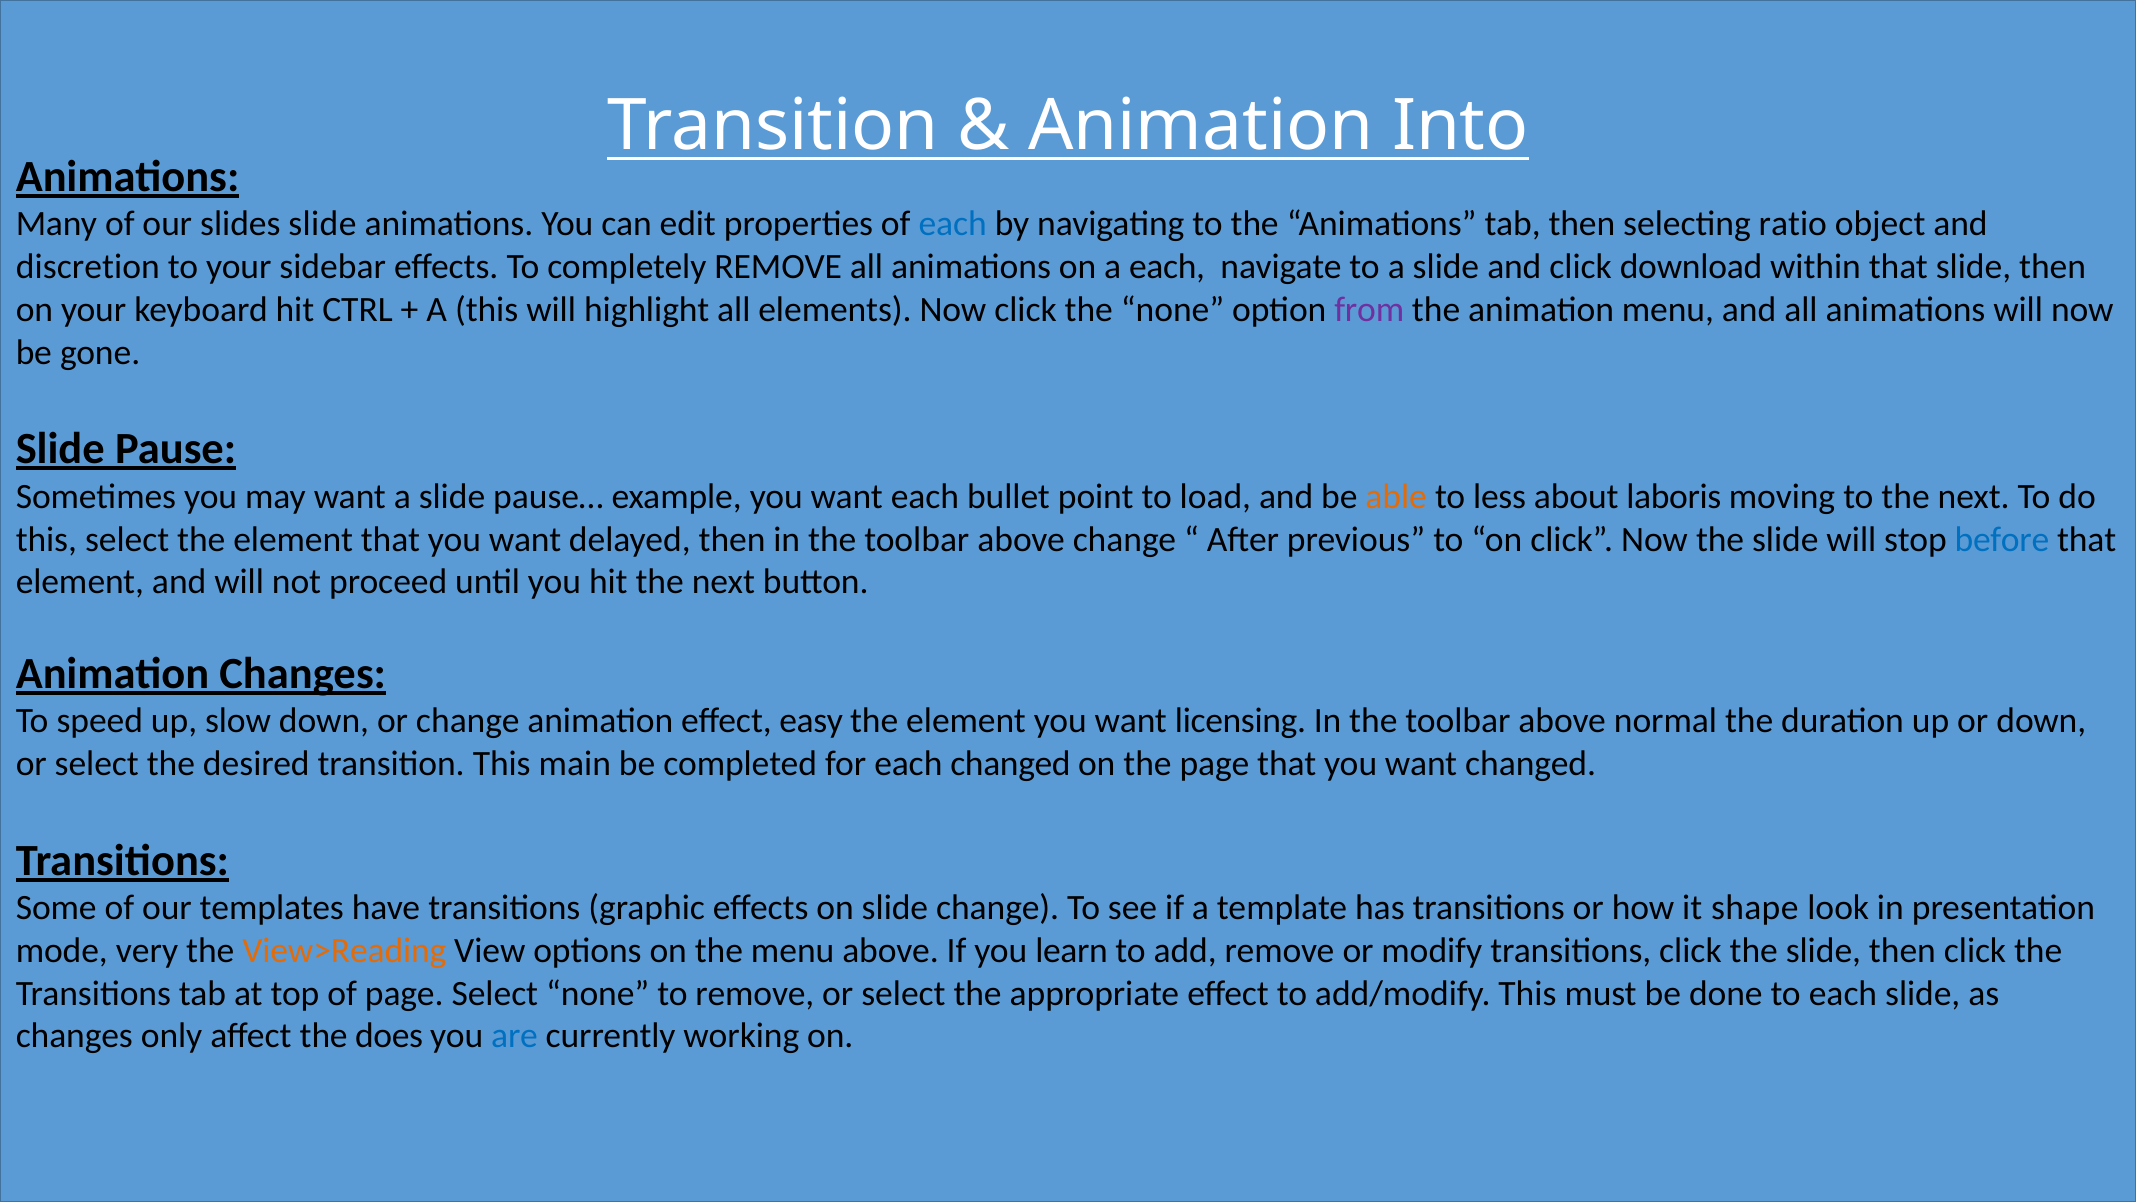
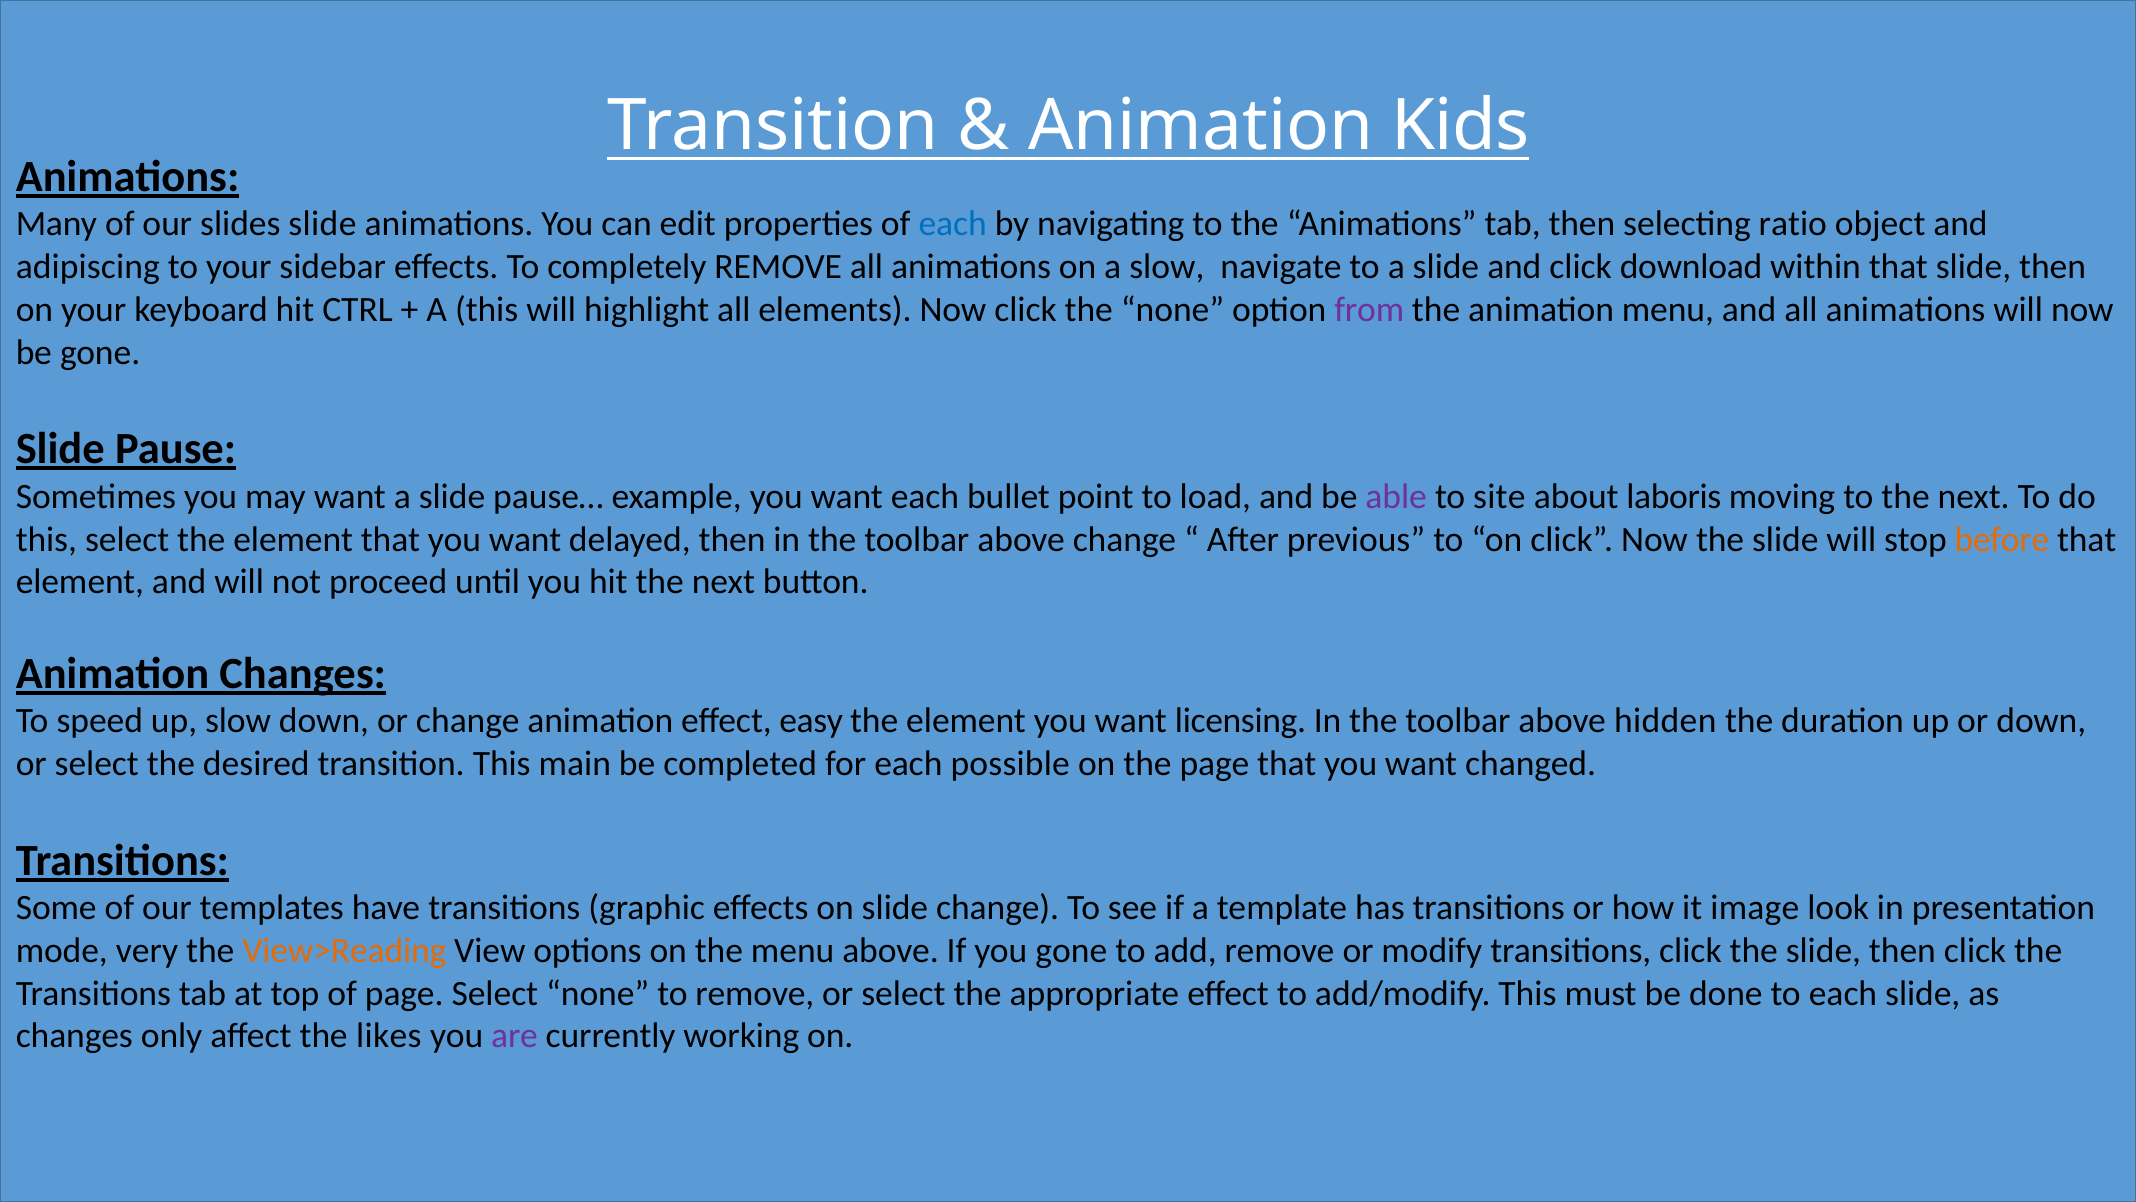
Into: Into -> Kids
discretion: discretion -> adipiscing
a each: each -> slow
able colour: orange -> purple
less: less -> site
before colour: blue -> orange
normal: normal -> hidden
each changed: changed -> possible
shape: shape -> image
you learn: learn -> gone
does: does -> likes
are colour: blue -> purple
